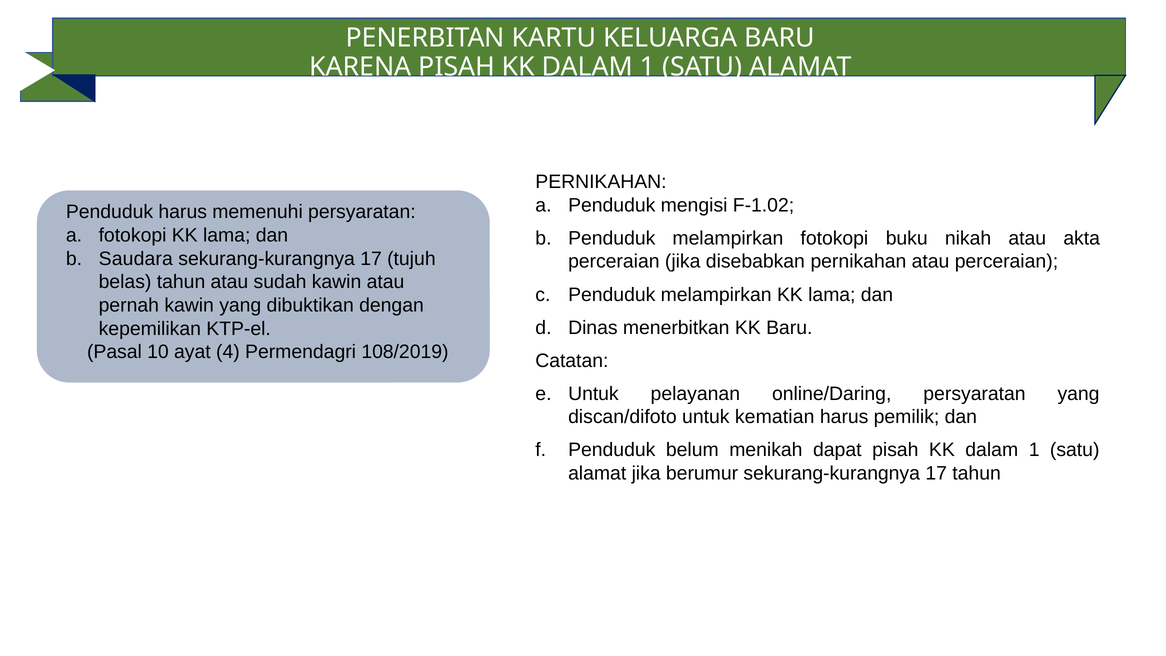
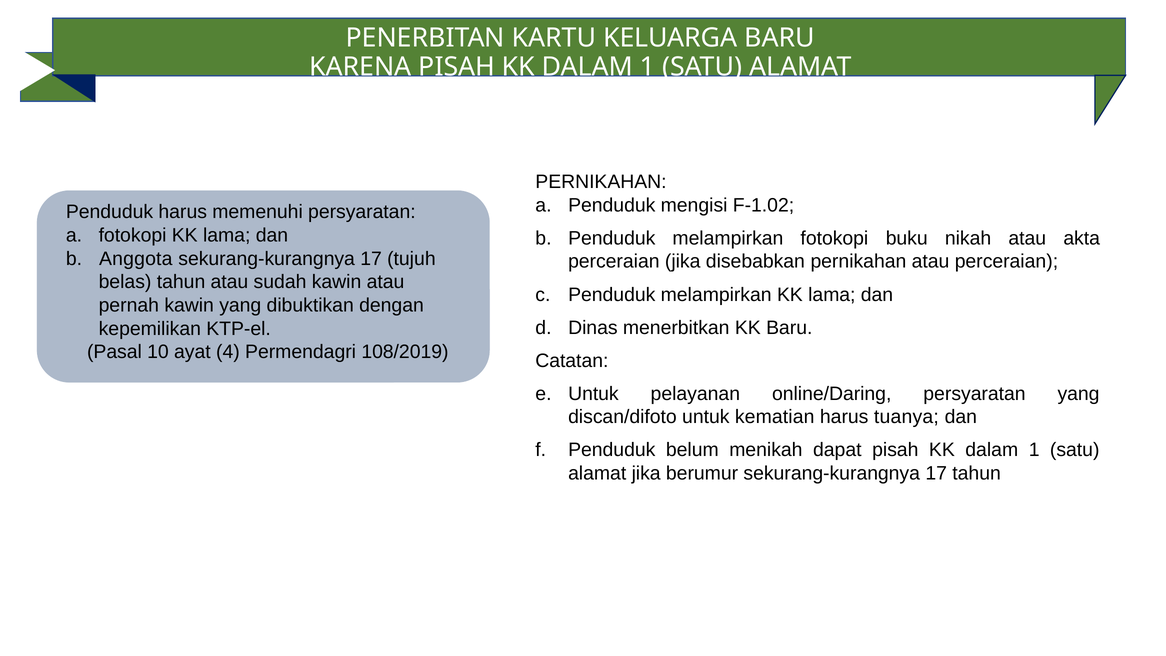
Saudara: Saudara -> Anggota
pemilik: pemilik -> tuanya
